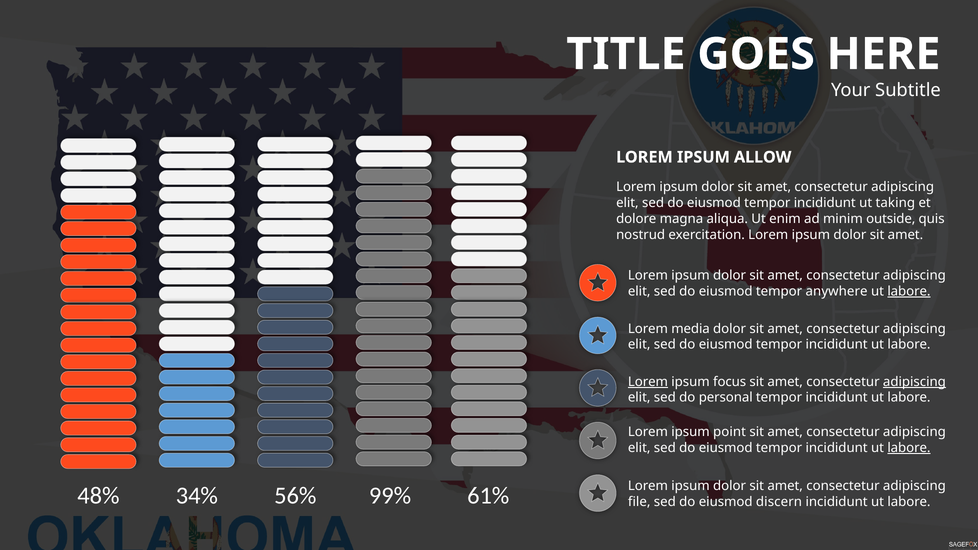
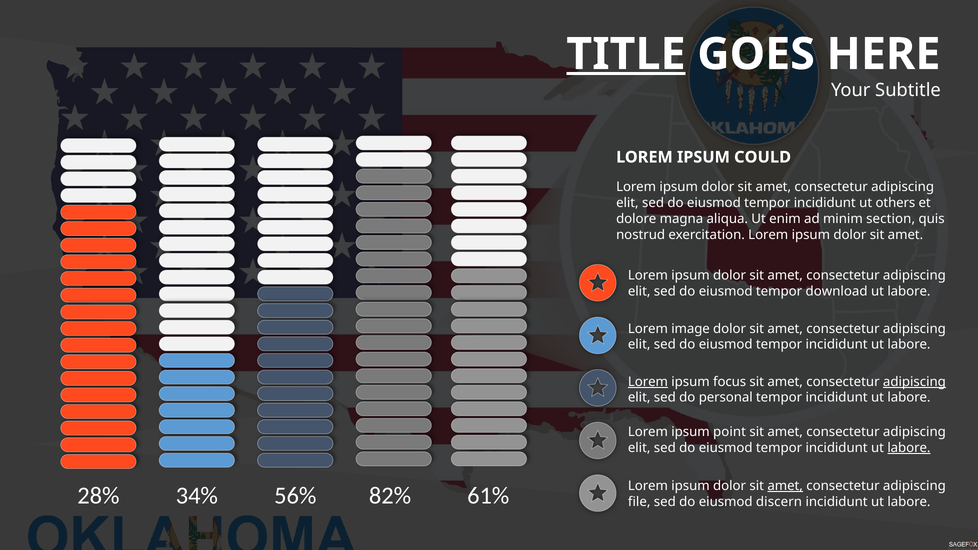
TITLE underline: none -> present
ALLOW: ALLOW -> COULD
taking: taking -> others
outside: outside -> section
anywhere: anywhere -> download
labore at (909, 291) underline: present -> none
media: media -> image
amet at (785, 486) underline: none -> present
48%: 48% -> 28%
99%: 99% -> 82%
